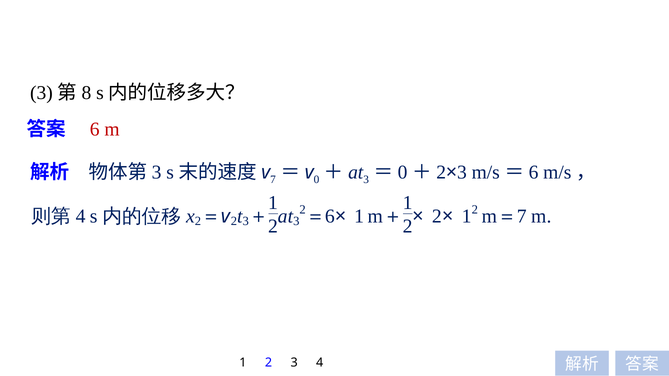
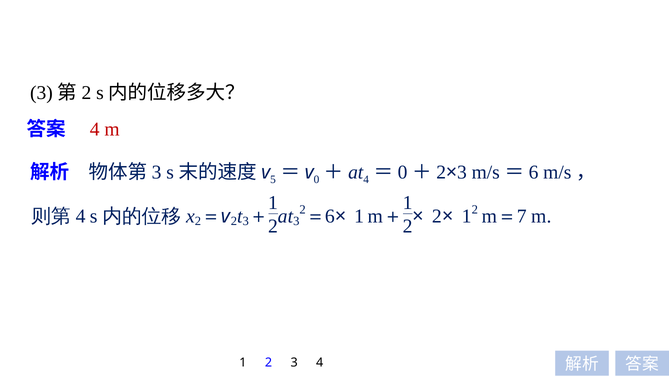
8 at (86, 93): 8 -> 2
6 at (95, 129): 6 -> 4
7 at (273, 180): 7 -> 5
3 at (366, 180): 3 -> 4
